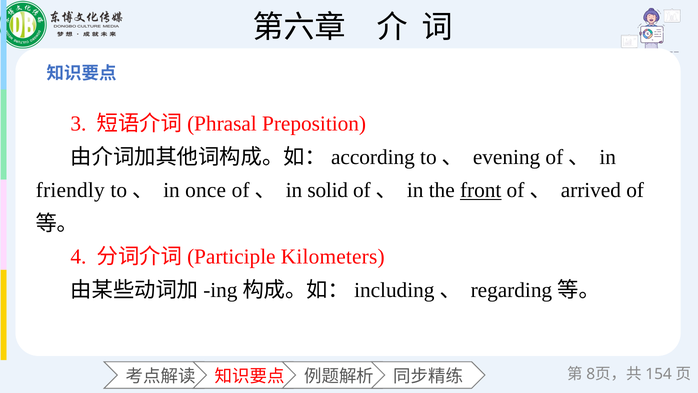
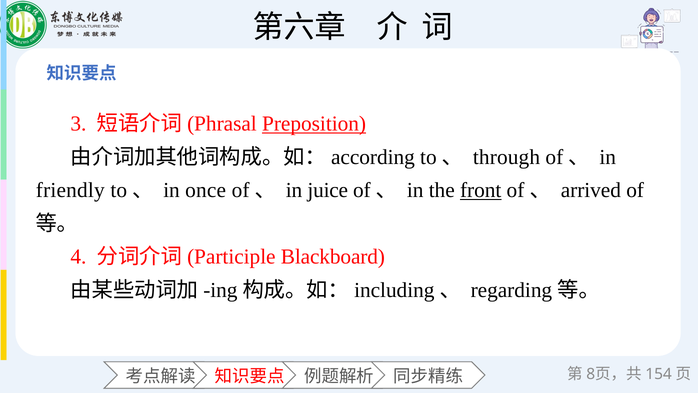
Preposition underline: none -> present
evening: evening -> through
solid: solid -> juice
Kilometers: Kilometers -> Blackboard
